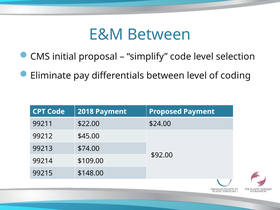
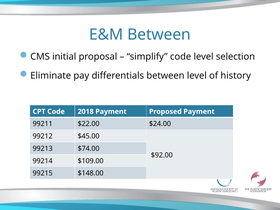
coding: coding -> history
